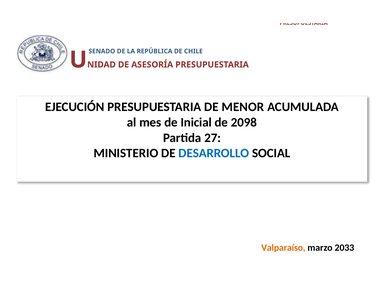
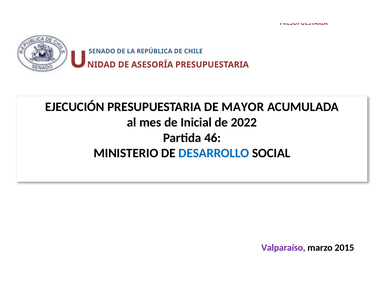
MENOR: MENOR -> MAYOR
2098: 2098 -> 2022
27: 27 -> 46
Valparaíso colour: orange -> purple
2033: 2033 -> 2015
